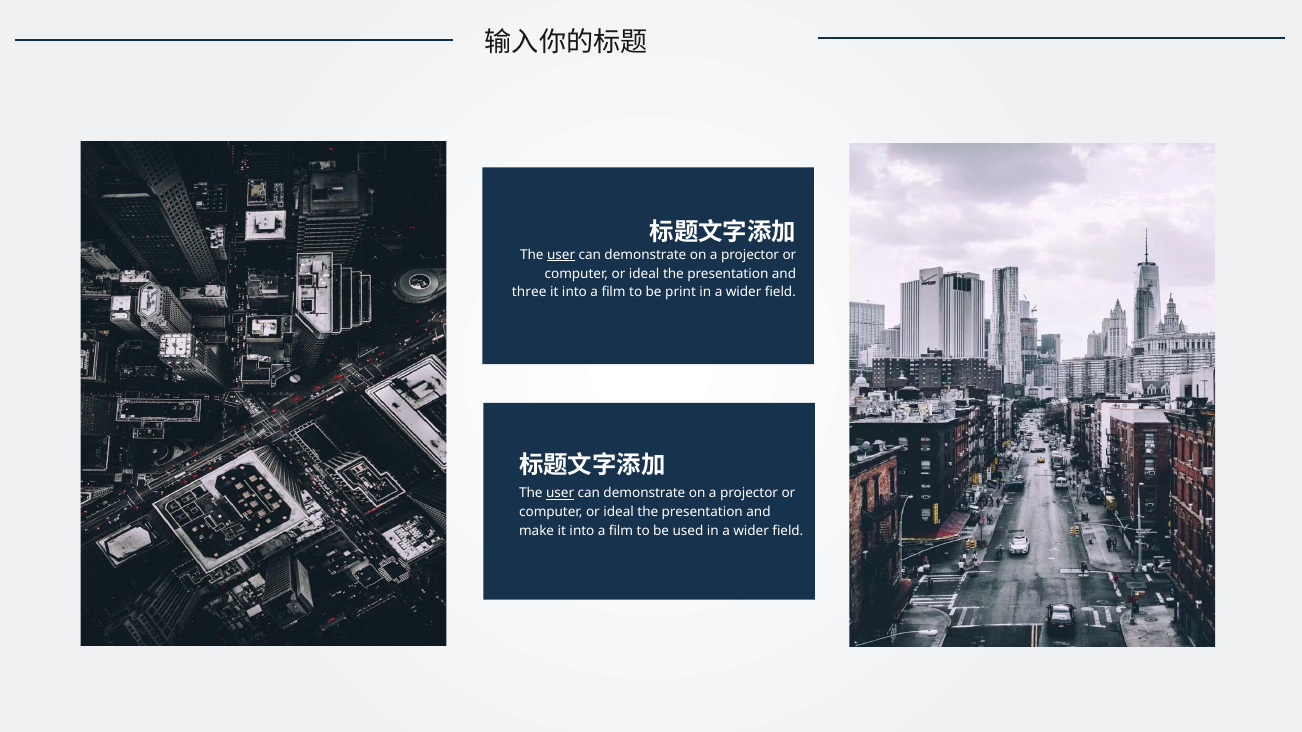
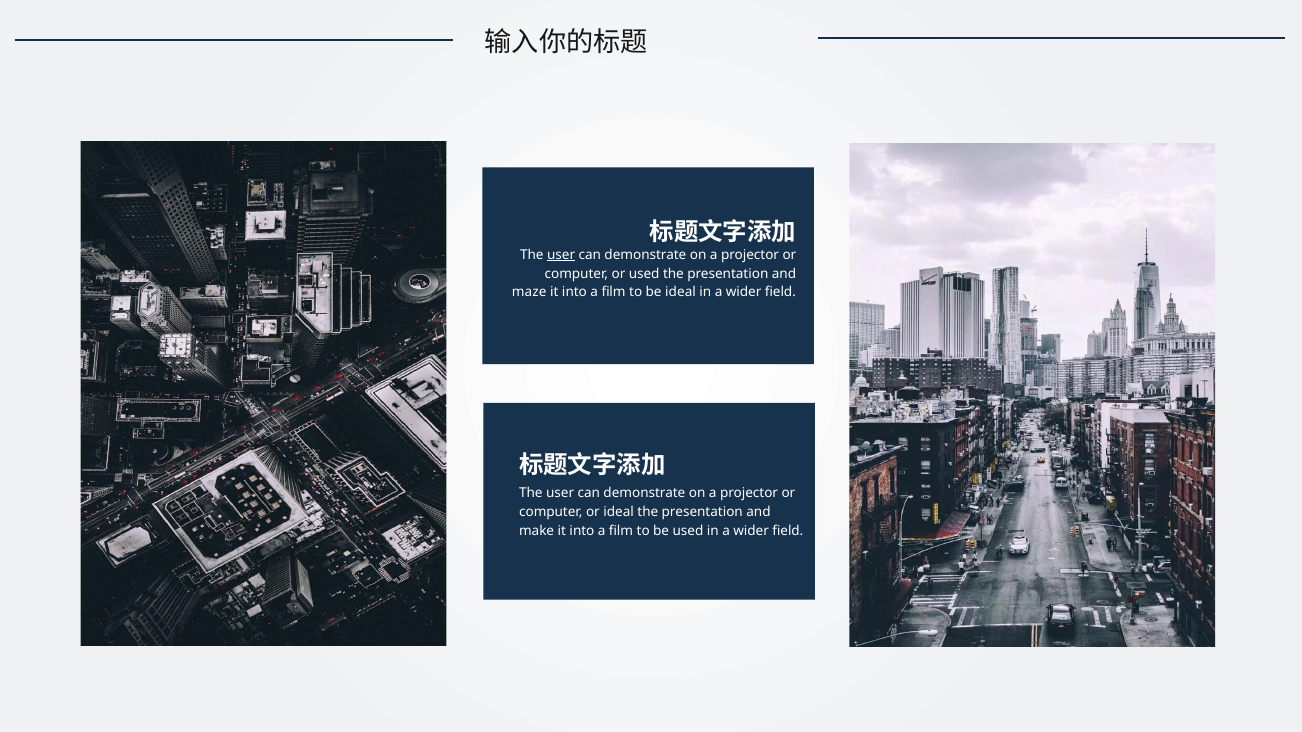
ideal at (644, 274): ideal -> used
three: three -> maze
be print: print -> ideal
user at (560, 494) underline: present -> none
